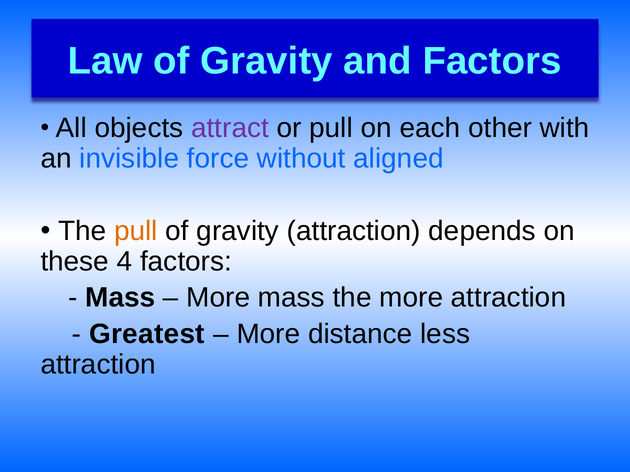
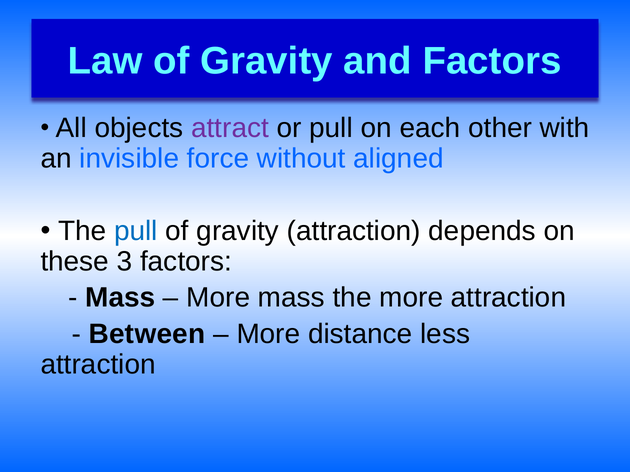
pull at (136, 231) colour: orange -> blue
4: 4 -> 3
Greatest: Greatest -> Between
